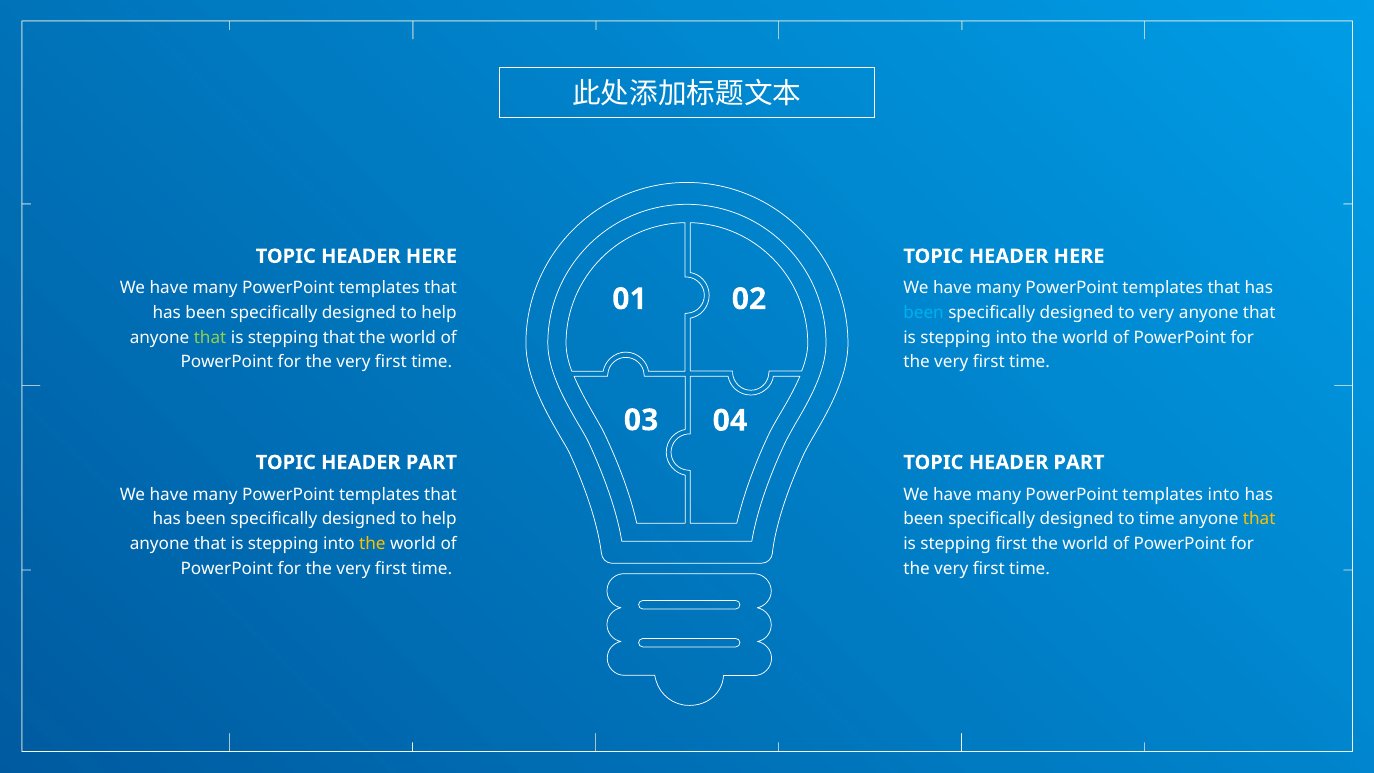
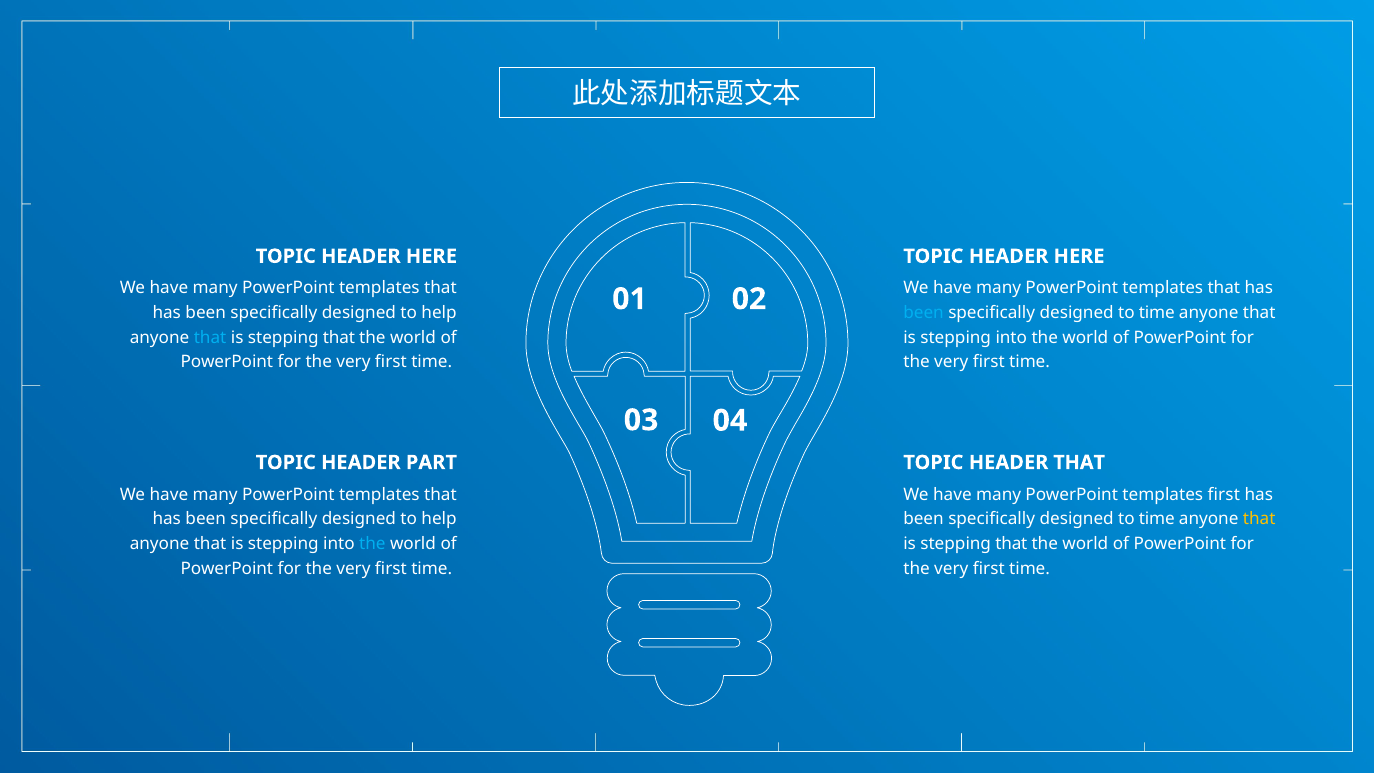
very at (1157, 313): very -> time
that at (210, 338) colour: light green -> light blue
PART at (1079, 462): PART -> THAT
templates into: into -> first
the at (372, 544) colour: yellow -> light blue
first at (1011, 544): first -> that
